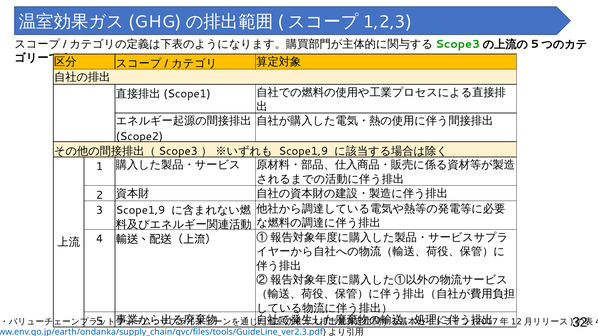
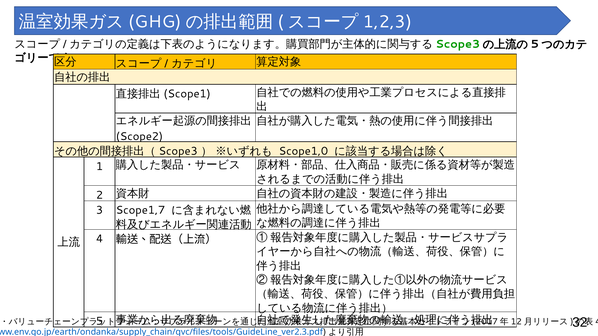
Scope1,9 at (303, 151): Scope1,9 -> Scope1,0
3 Scope1,9: Scope1,9 -> Scope1,7
